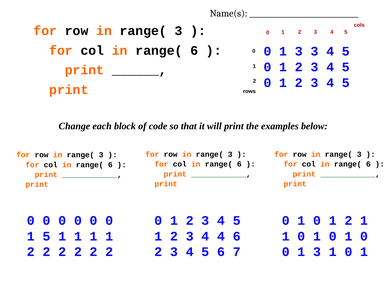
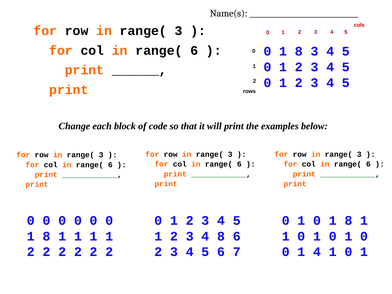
3 at (299, 51): 3 -> 8
1 0 1 2: 2 -> 8
5 at (47, 236): 5 -> 8
4 4: 4 -> 8
3 at (317, 252): 3 -> 4
